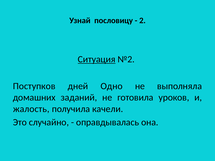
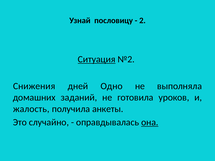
Поступков: Поступков -> Снижения
качели: качели -> анкеты
она underline: none -> present
